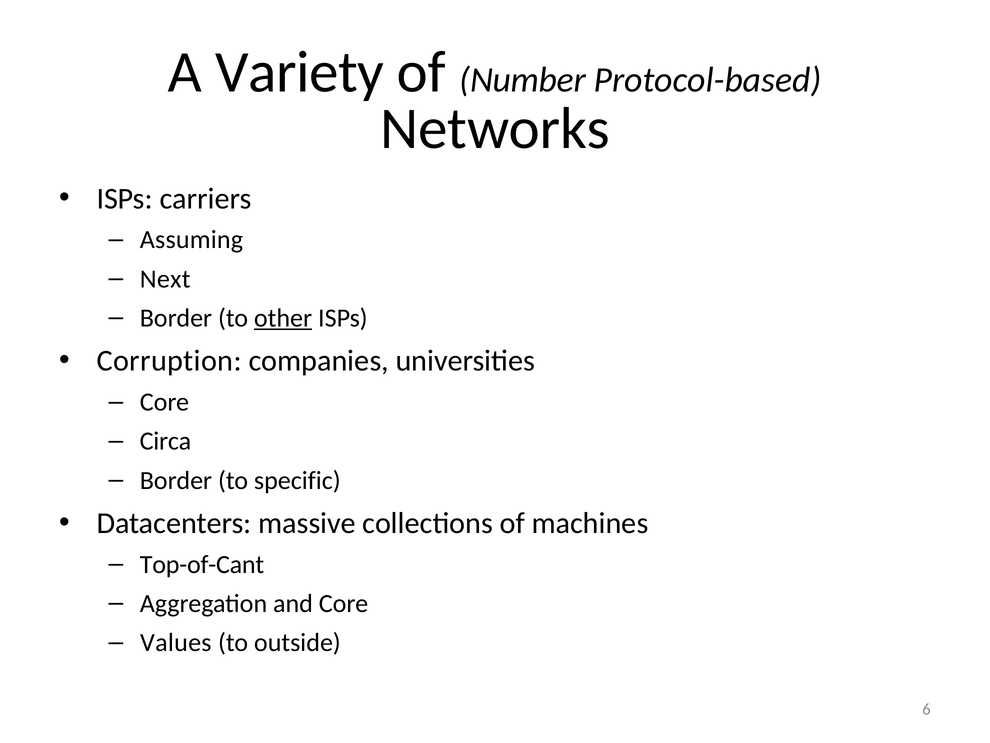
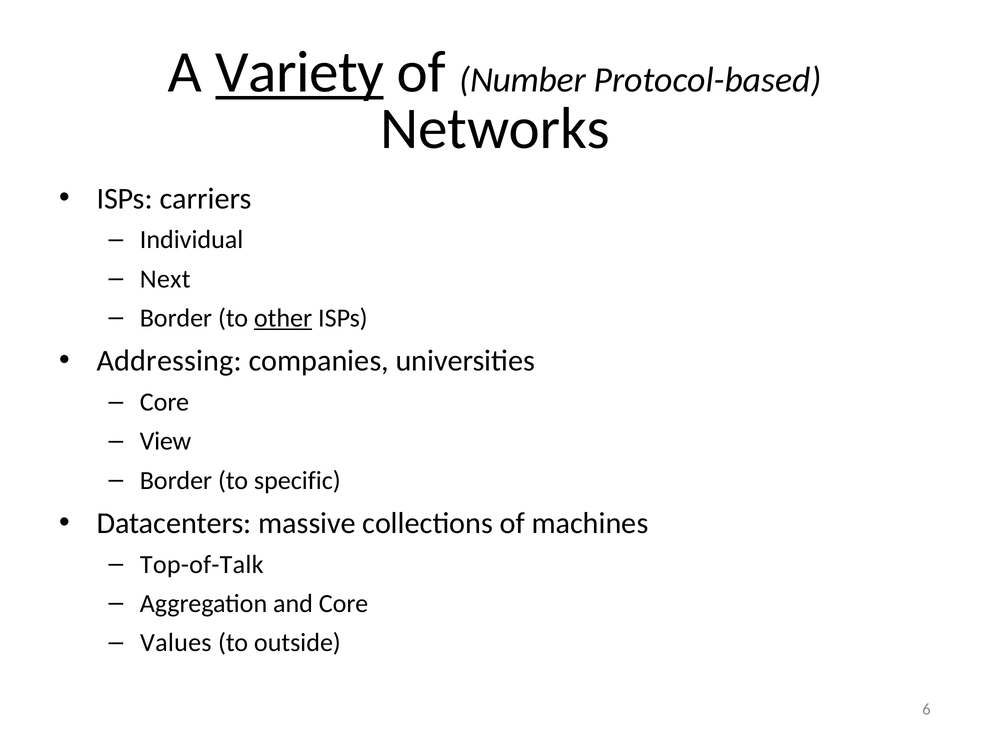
Variety underline: none -> present
Assuming: Assuming -> Individual
Corruption: Corruption -> Addressing
Circa: Circa -> View
Top-of-Cant: Top-of-Cant -> Top-of-Talk
